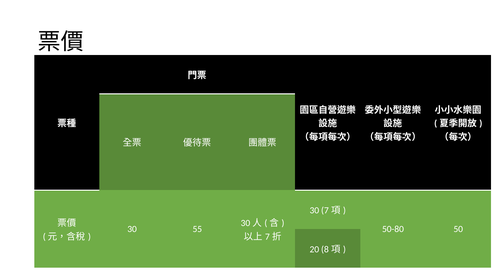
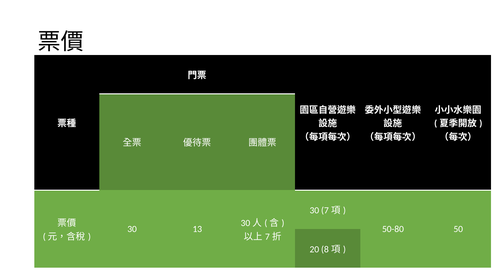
55: 55 -> 13
